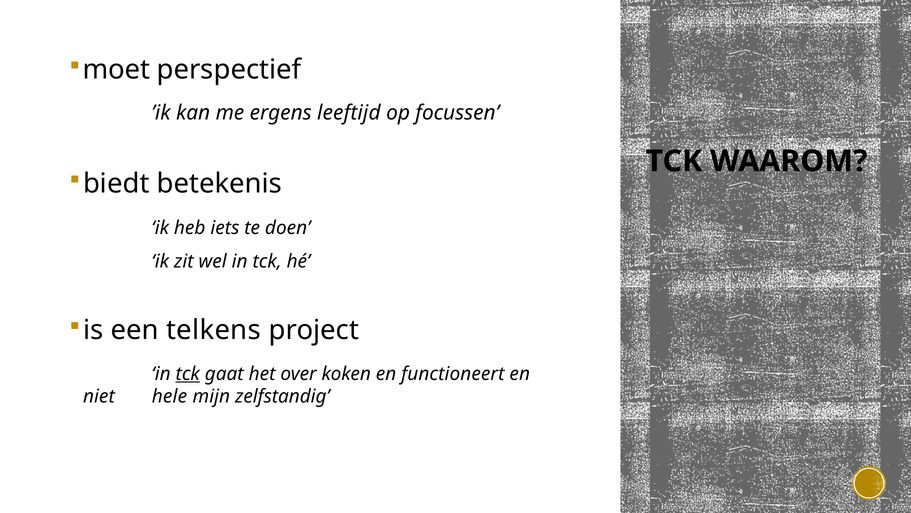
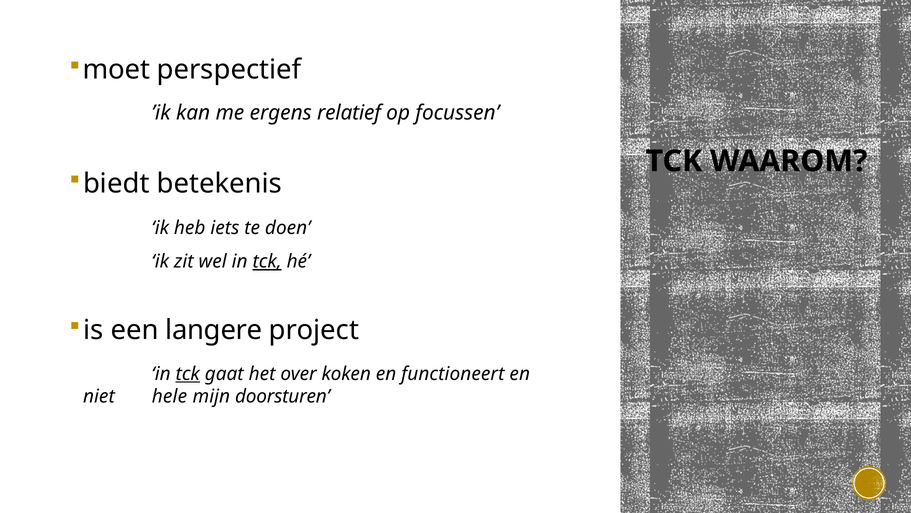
leeftijd: leeftijd -> relatief
tck at (267, 261) underline: none -> present
telkens: telkens -> langere
zelfstandig: zelfstandig -> doorsturen
